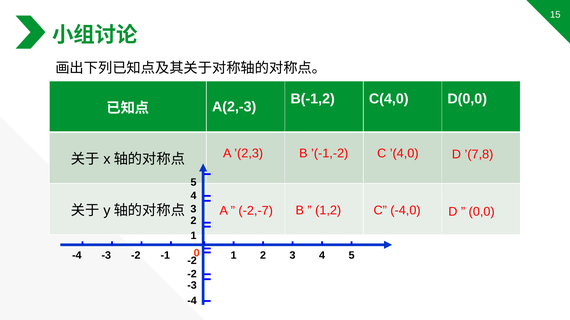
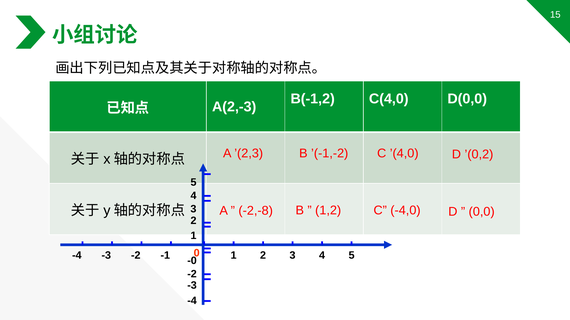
’(7,8: ’(7,8 -> ’(0,2
-2,-7: -2,-7 -> -2,-8
-2 at (192, 261): -2 -> -0
